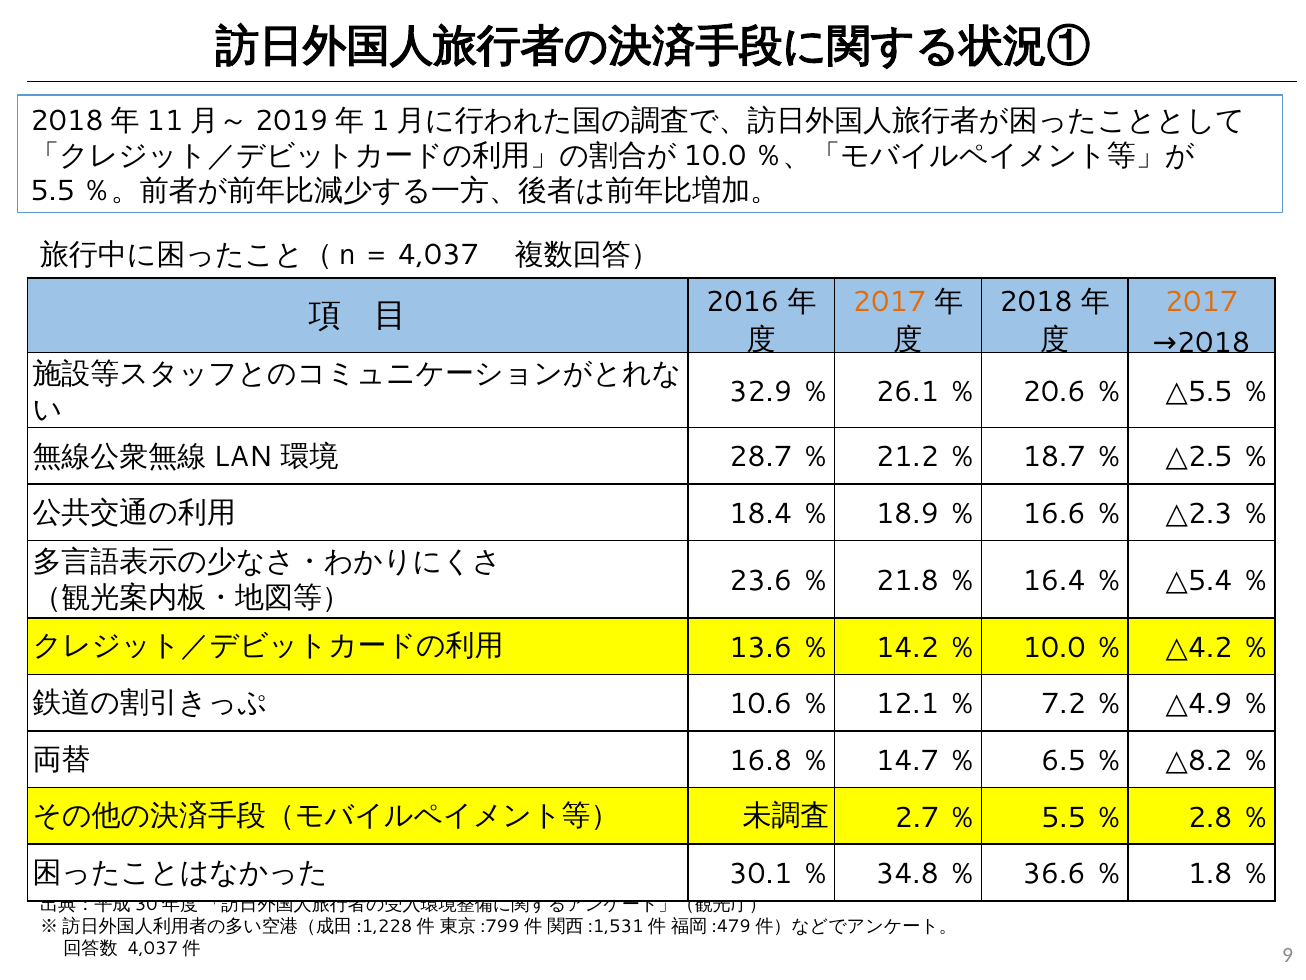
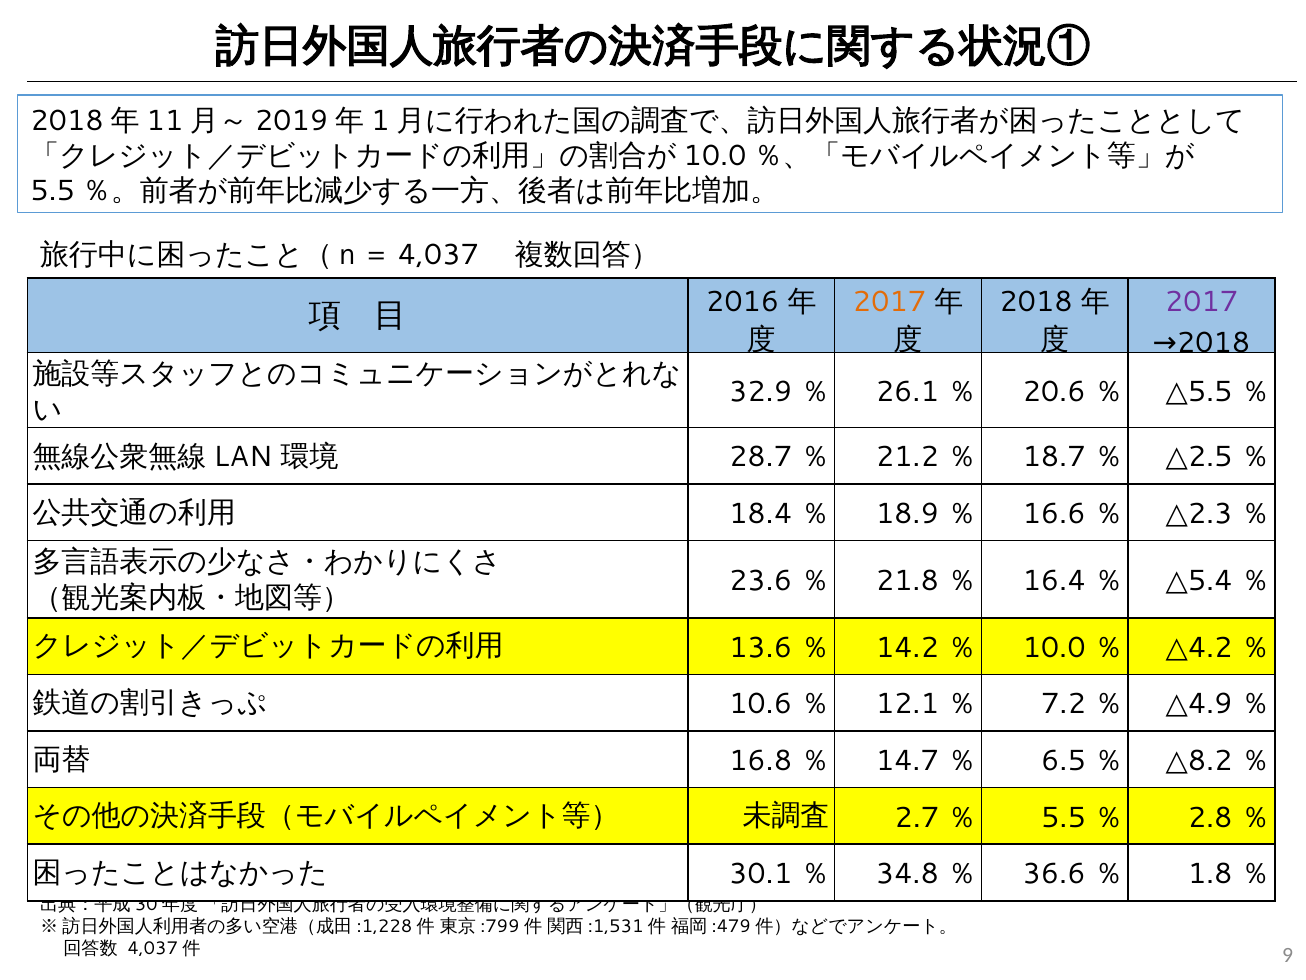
2017 at (1201, 302) colour: orange -> purple
